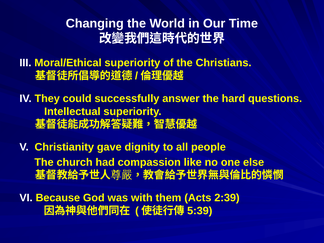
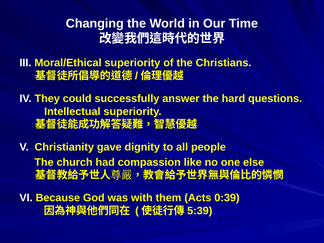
2:39: 2:39 -> 0:39
